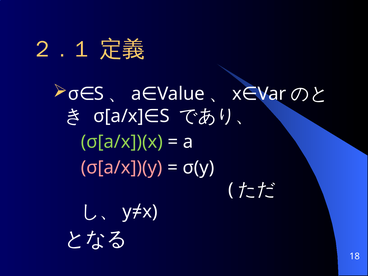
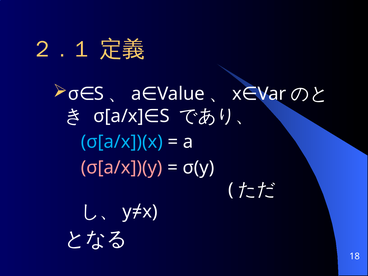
σ[a/x])(x colour: light green -> light blue
